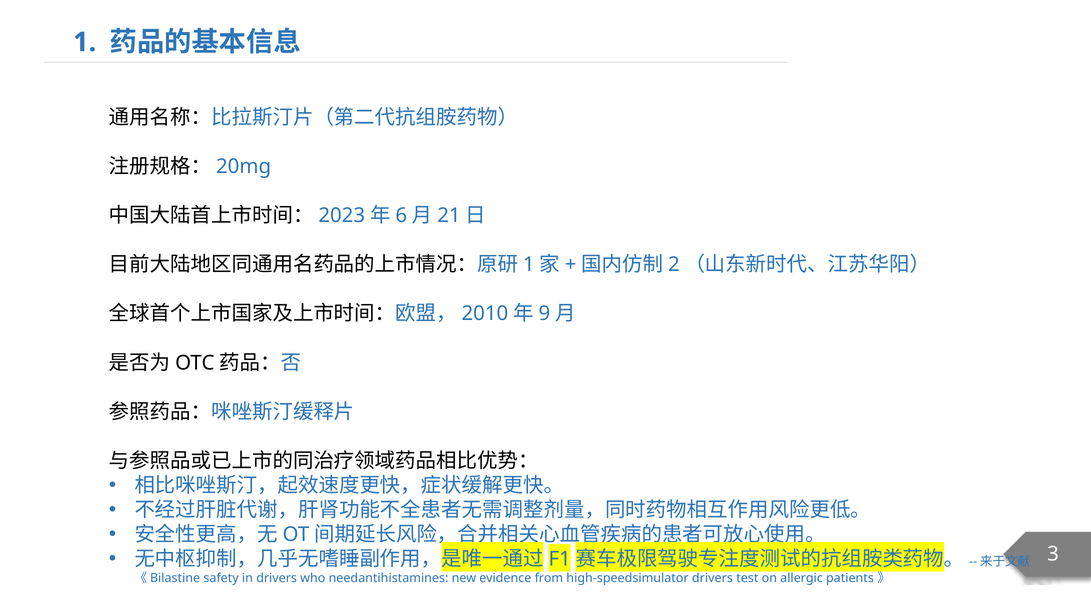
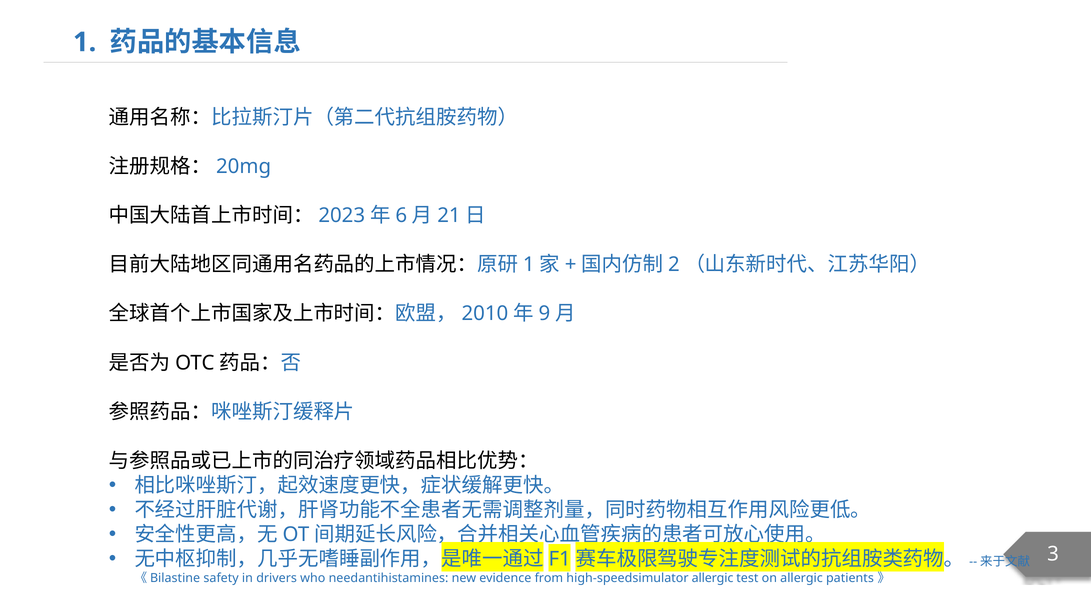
high-speedsimulator drivers: drivers -> allergic
